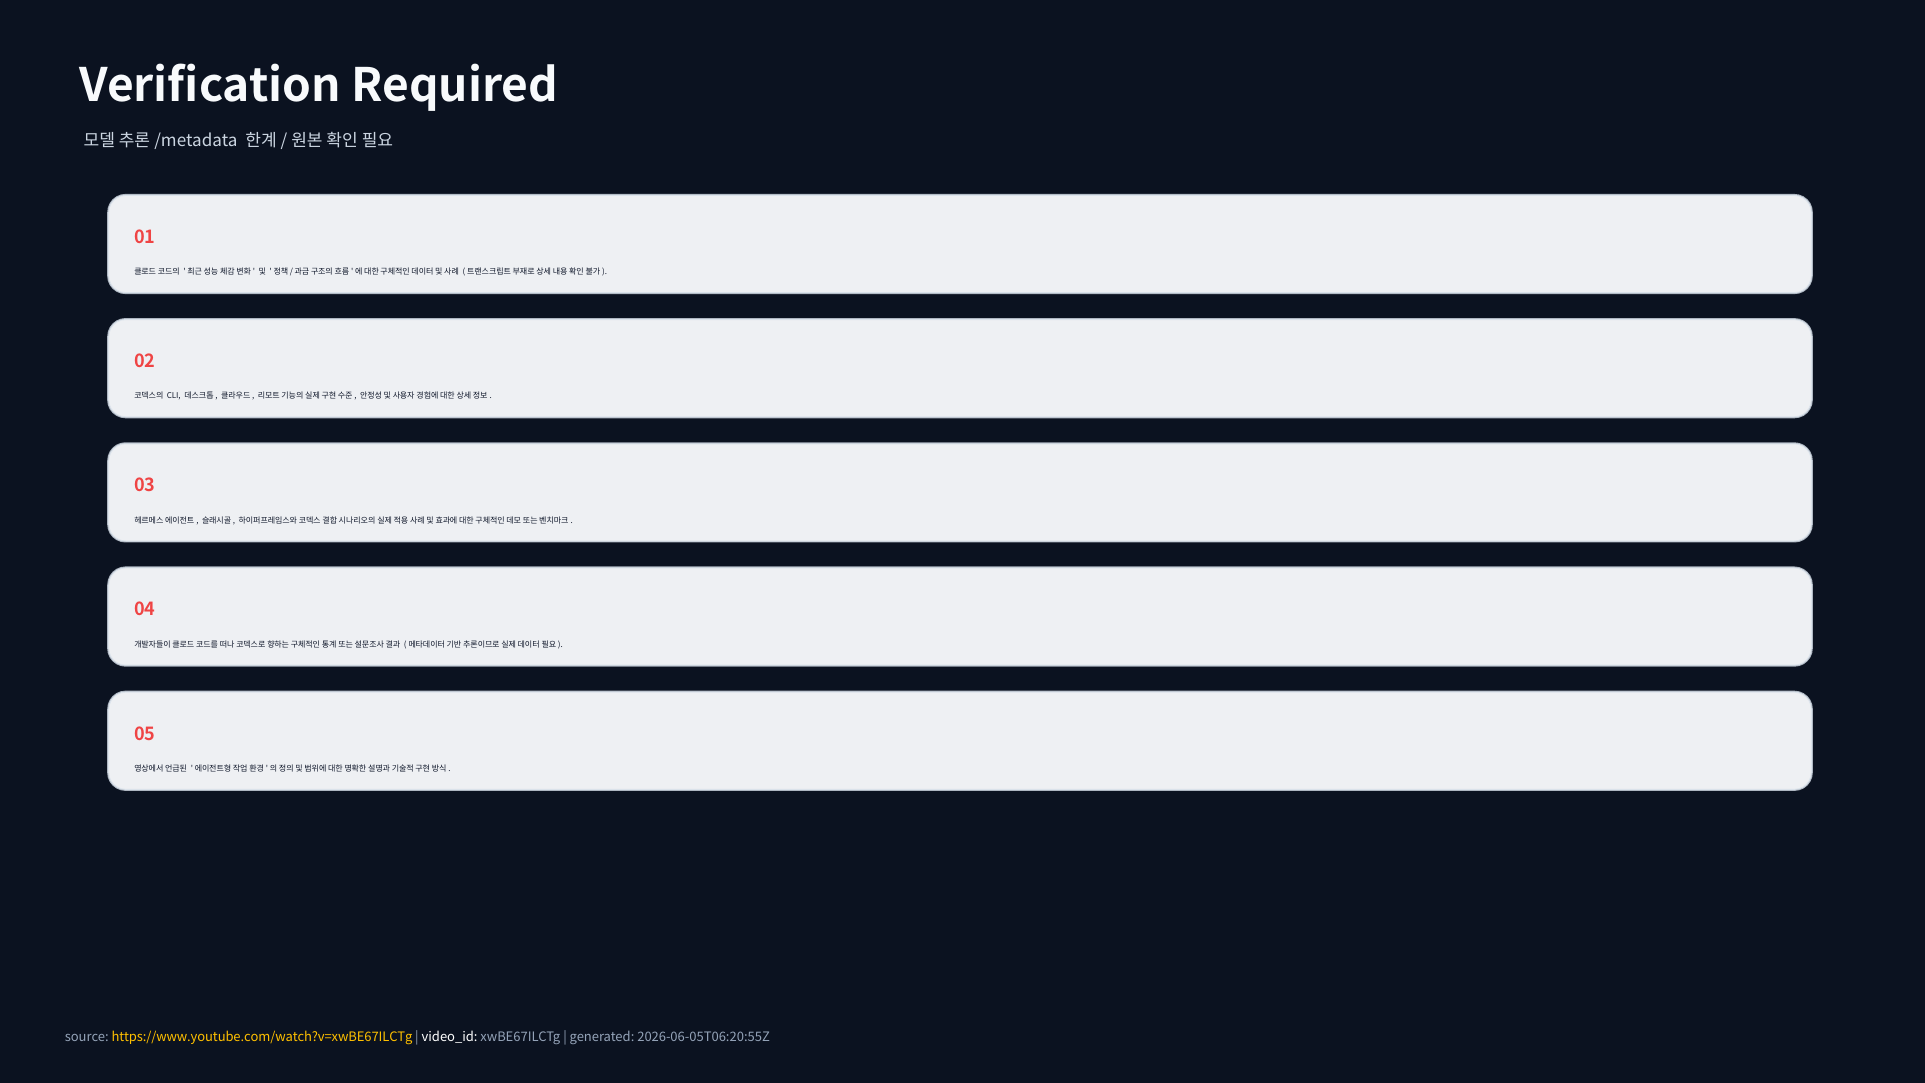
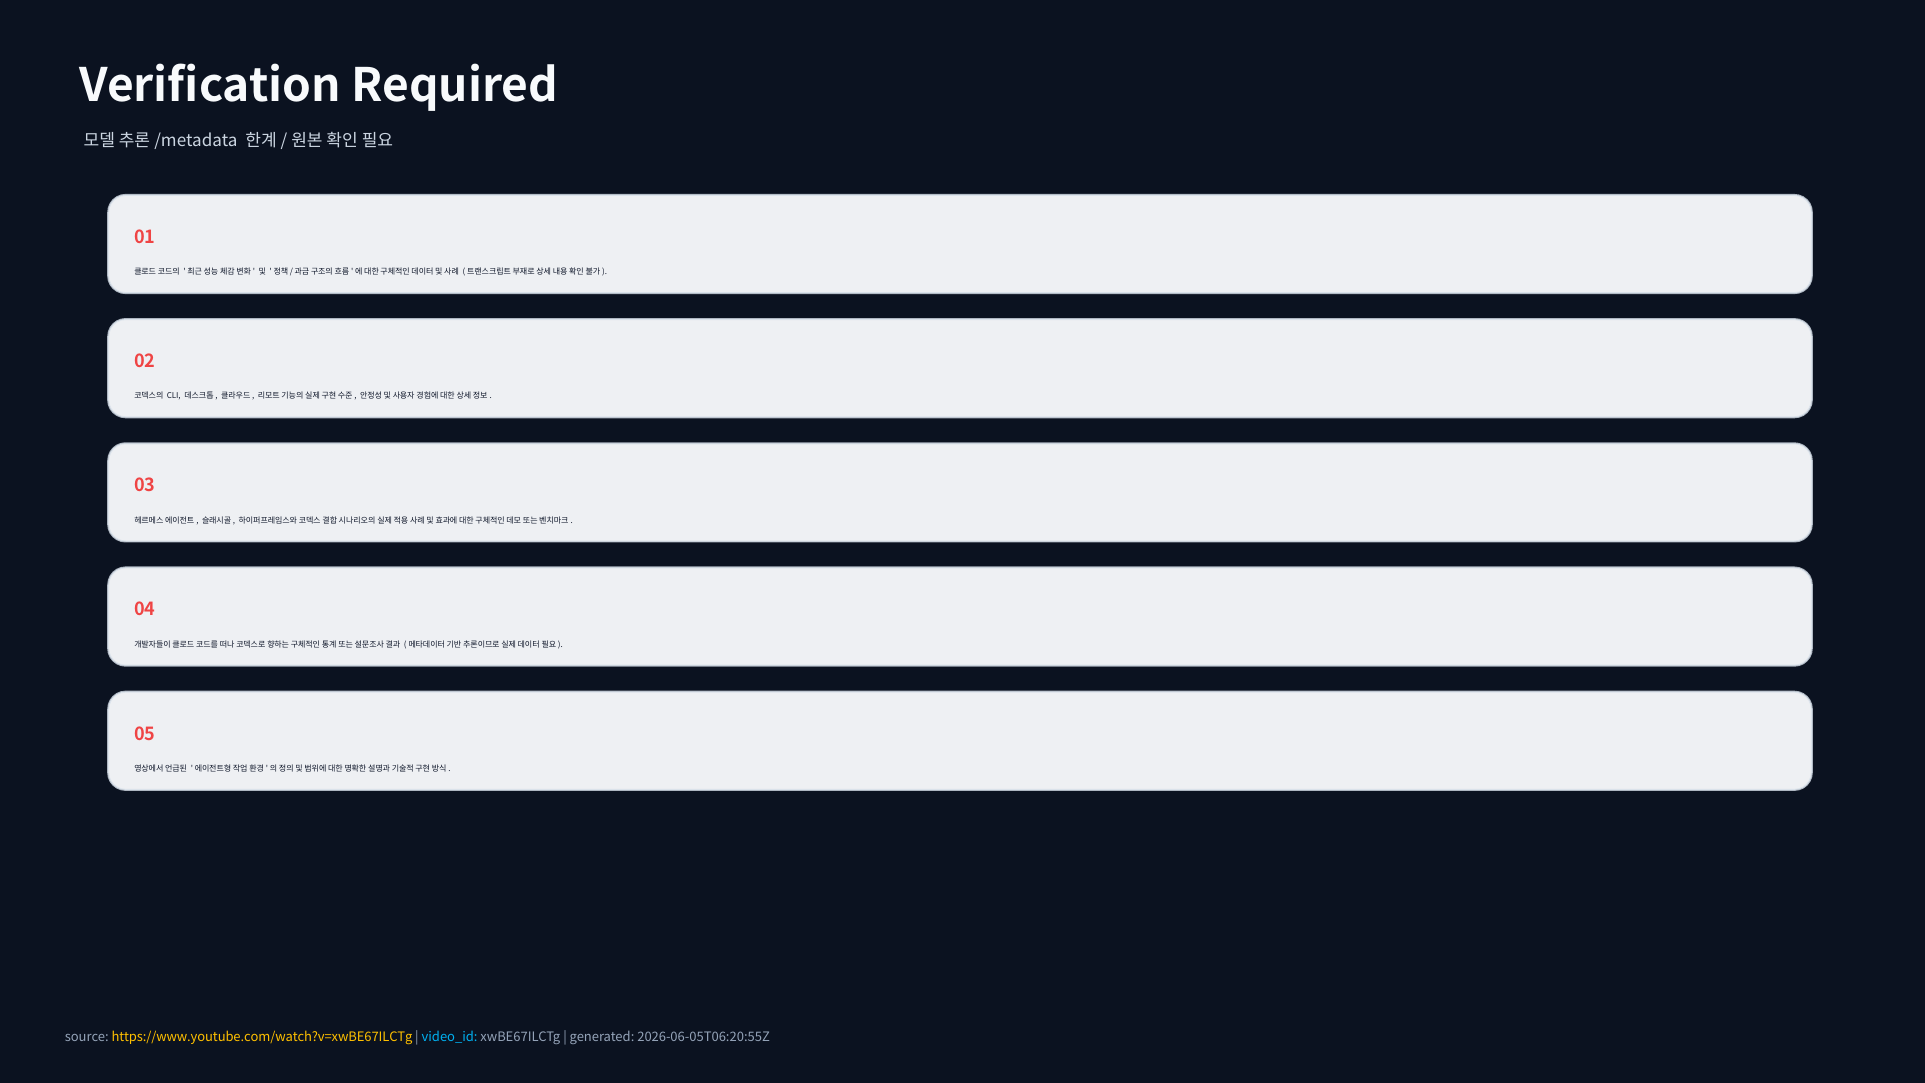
video_id colour: white -> light blue
